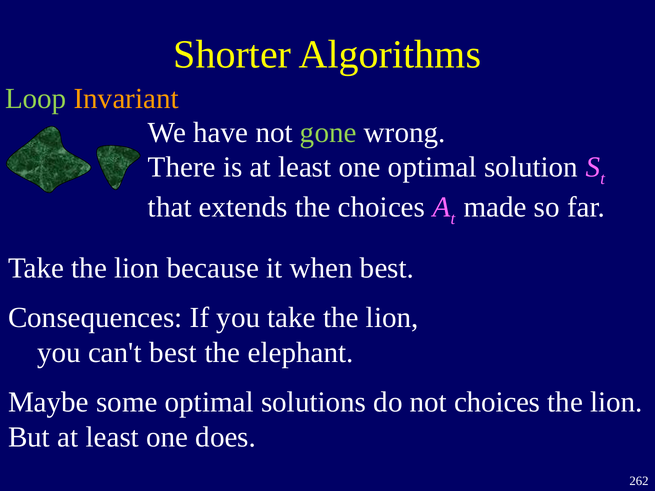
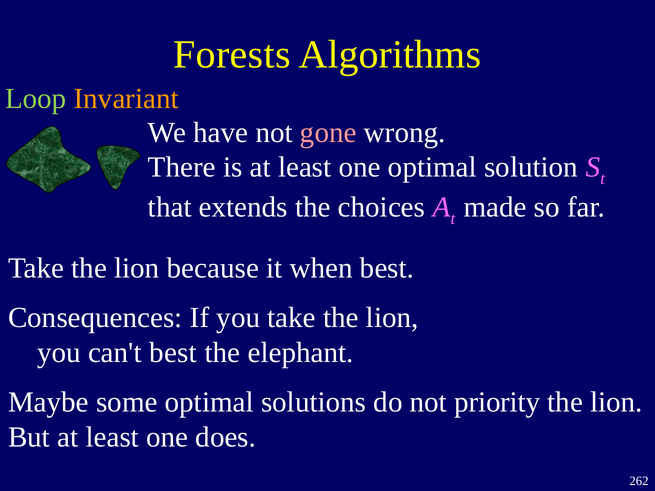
Shorter: Shorter -> Forests
gone colour: light green -> pink
not choices: choices -> priority
